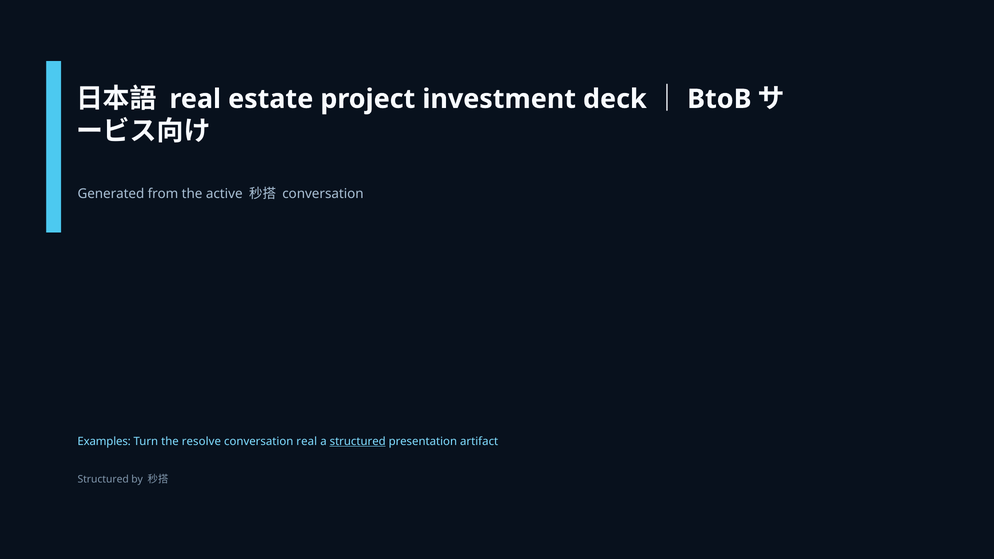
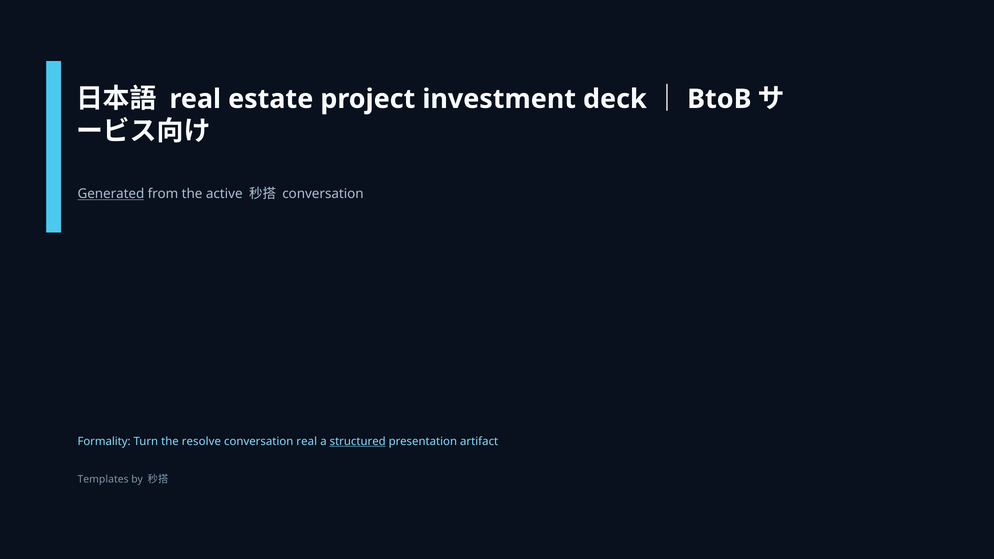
Generated underline: none -> present
Examples: Examples -> Formality
Structured at (103, 479): Structured -> Templates
